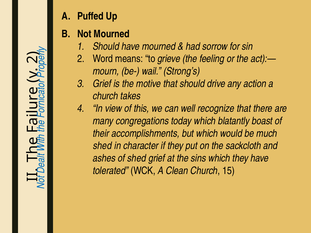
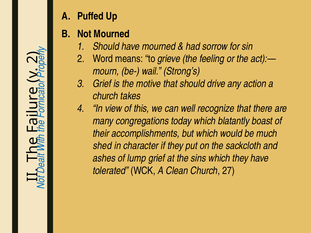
of shed: shed -> lump
15: 15 -> 27
